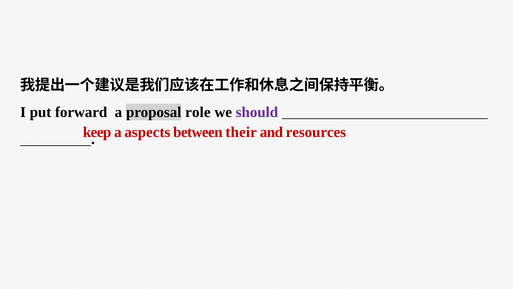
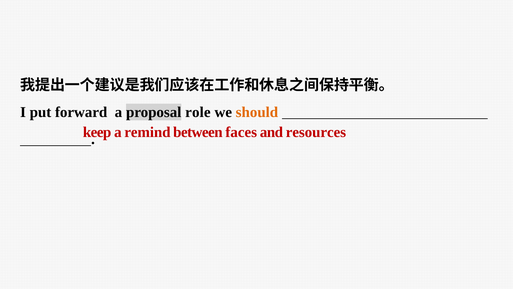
should colour: purple -> orange
aspects: aspects -> remind
their: their -> faces
